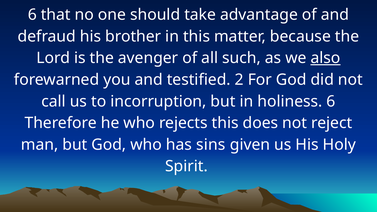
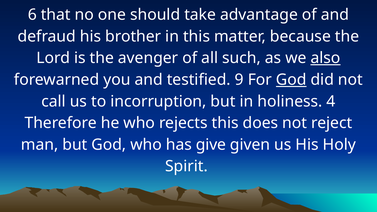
2: 2 -> 9
God at (291, 80) underline: none -> present
holiness 6: 6 -> 4
sins: sins -> give
